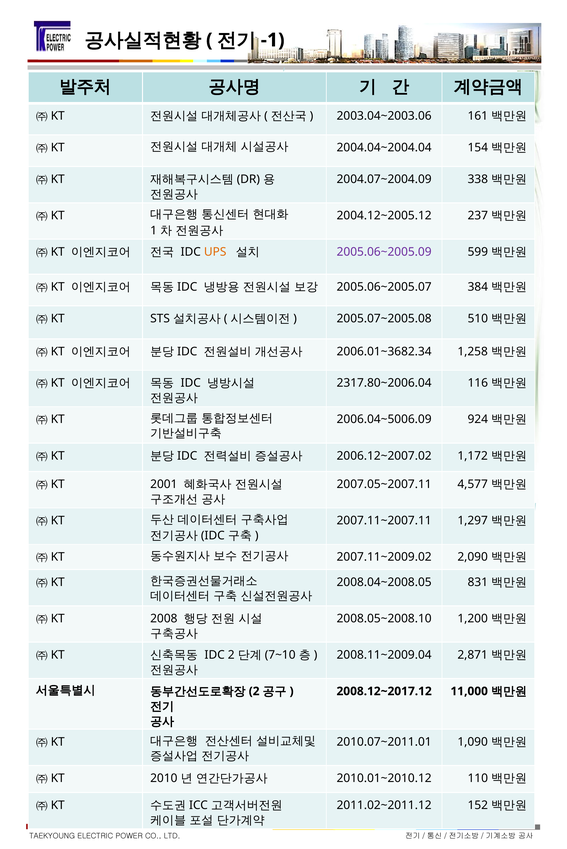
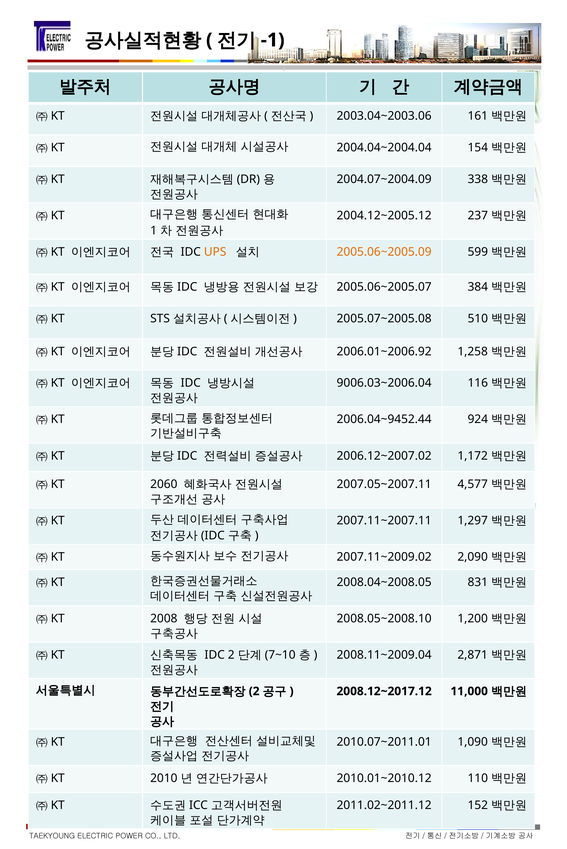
2005.06~2005.09 colour: purple -> orange
2006.01~3682.34: 2006.01~3682.34 -> 2006.01~2006.92
2317.80~2006.04: 2317.80~2006.04 -> 9006.03~2006.04
2006.04~5006.09: 2006.04~5006.09 -> 2006.04~9452.44
2001: 2001 -> 2060
